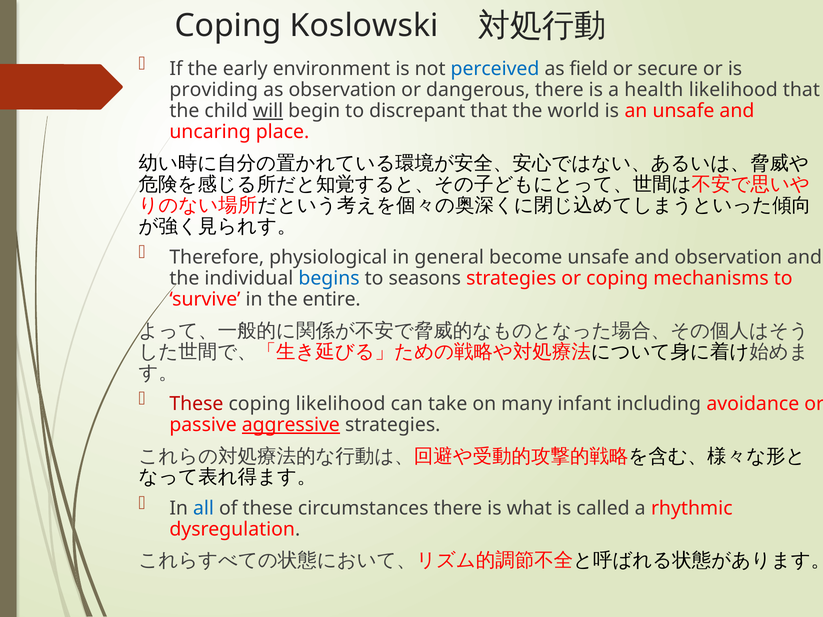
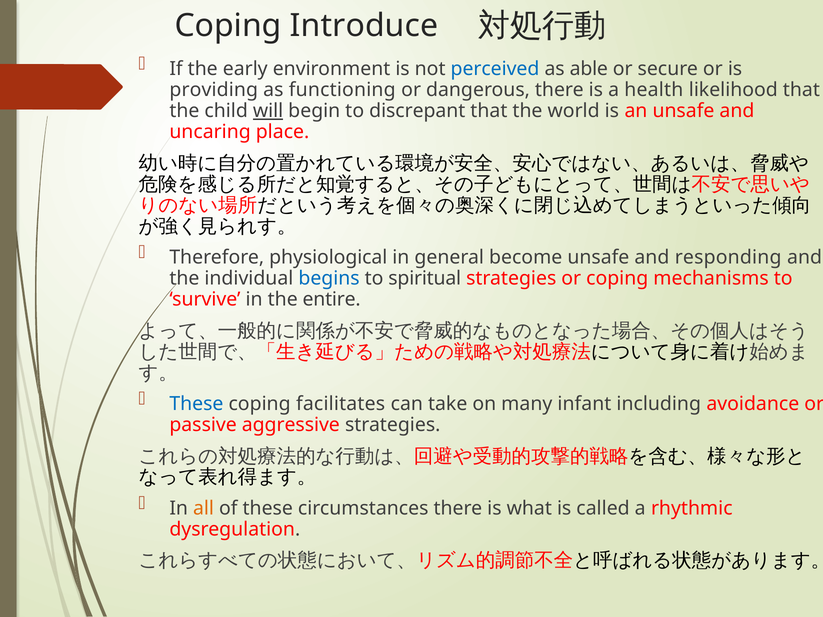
Koslowski: Koslowski -> Introduce
field: field -> able
as observation: observation -> functioning
and observation: observation -> responding
seasons: seasons -> spiritual
These at (196, 404) colour: red -> blue
coping likelihood: likelihood -> facilitates
aggressive underline: present -> none
all colour: blue -> orange
